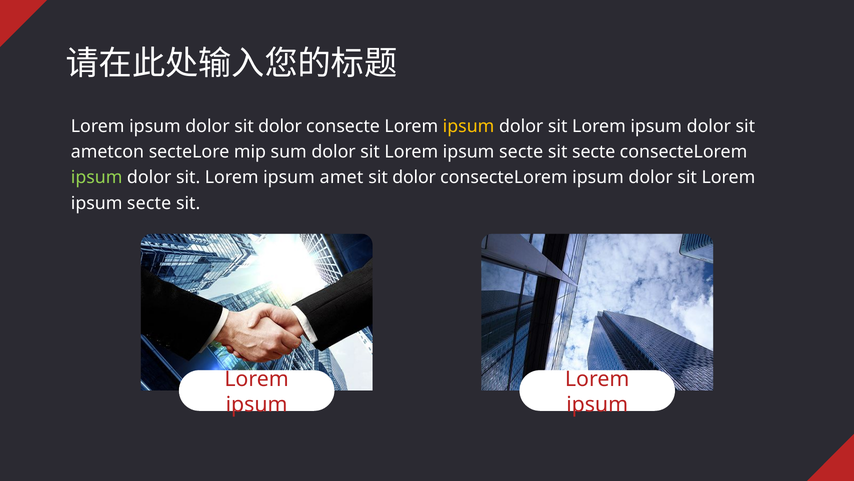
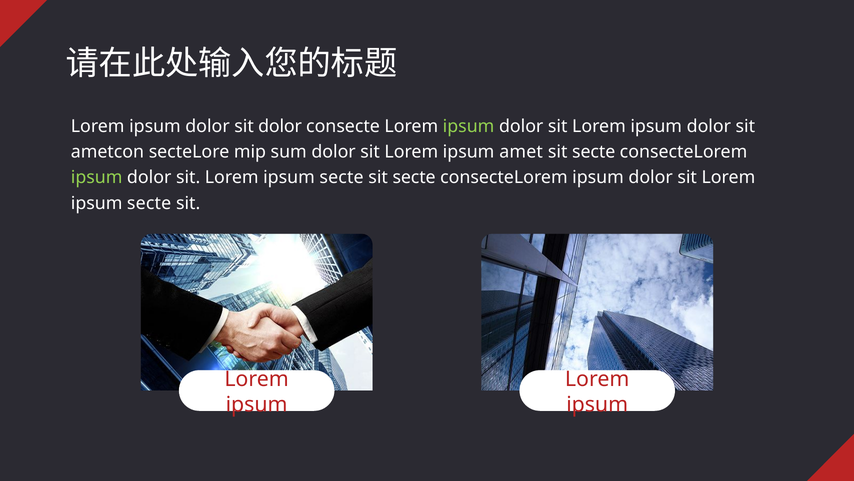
ipsum at (469, 126) colour: yellow -> light green
secte at (521, 152): secte -> amet
amet at (342, 177): amet -> secte
dolor at (414, 177): dolor -> secte
